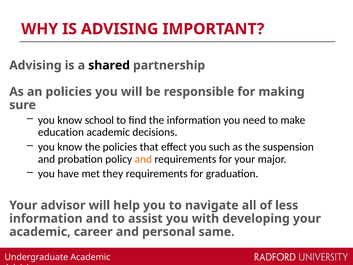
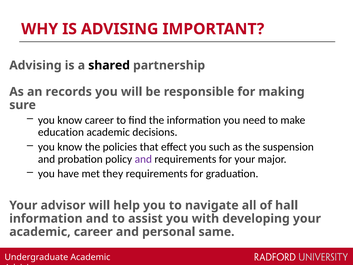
an policies: policies -> records
know school: school -> career
and at (143, 159) colour: orange -> purple
less: less -> hall
